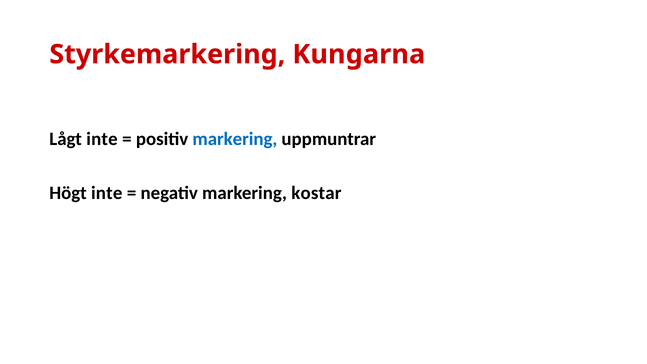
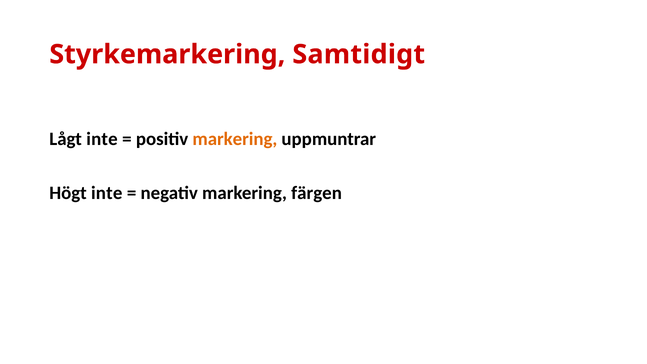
Kungarna: Kungarna -> Samtidigt
markering at (235, 139) colour: blue -> orange
kostar: kostar -> färgen
